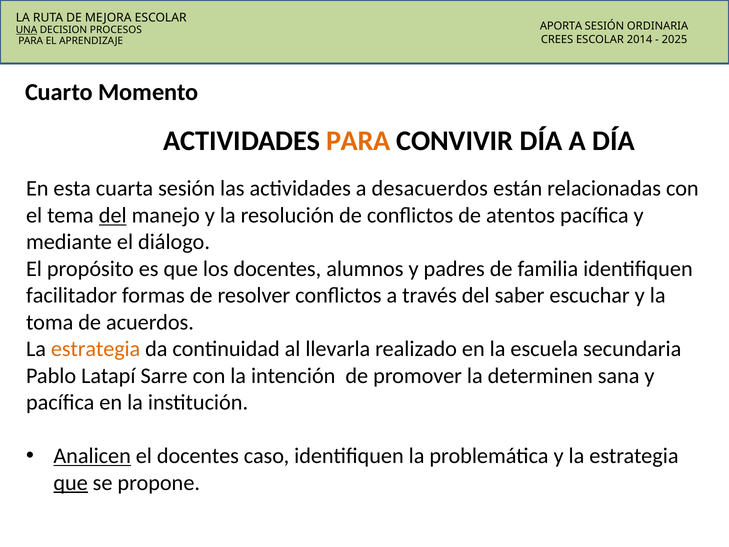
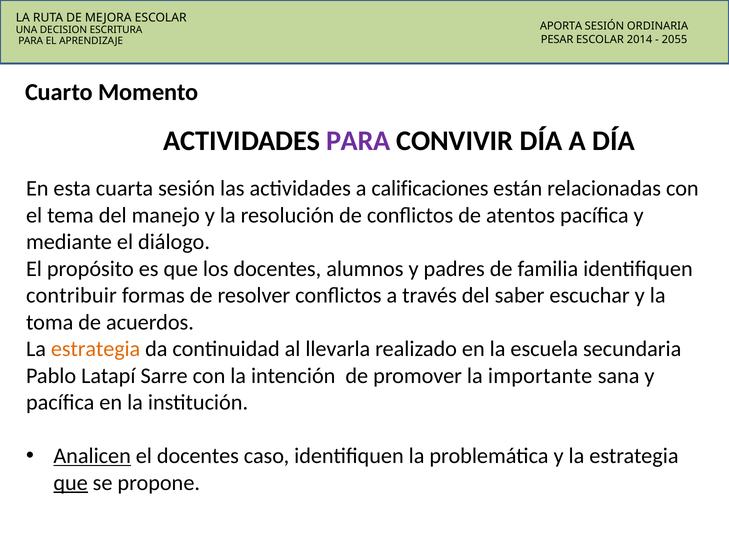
UNA underline: present -> none
PROCESOS: PROCESOS -> ESCRITURA
CREES: CREES -> PESAR
2025: 2025 -> 2055
PARA at (358, 141) colour: orange -> purple
desacuerdos: desacuerdos -> calificaciones
del at (113, 215) underline: present -> none
facilitador: facilitador -> contribuir
determinen: determinen -> importante
